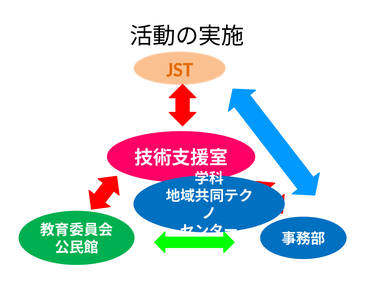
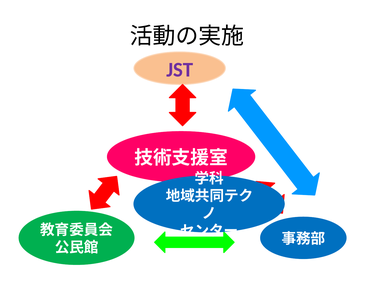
JST colour: orange -> purple
